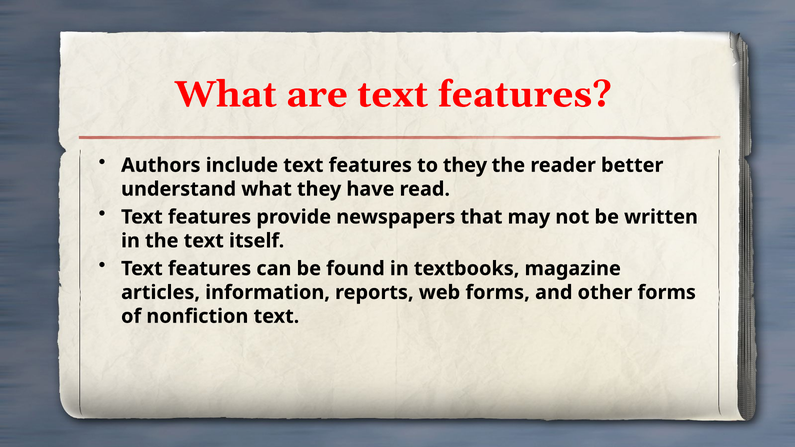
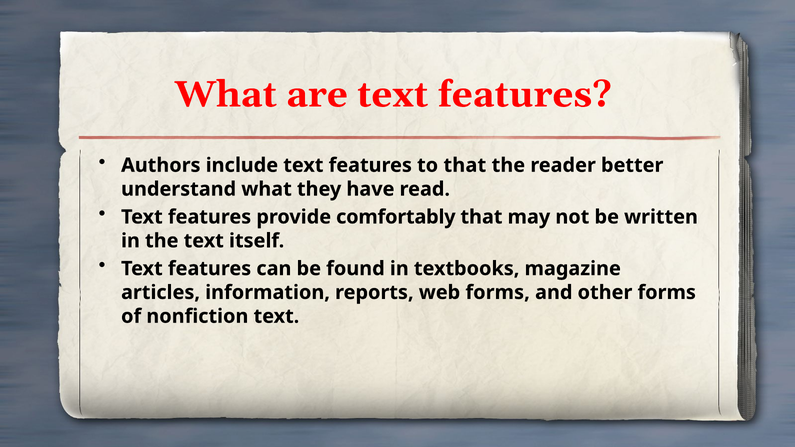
to they: they -> that
newspapers: newspapers -> comfortably
